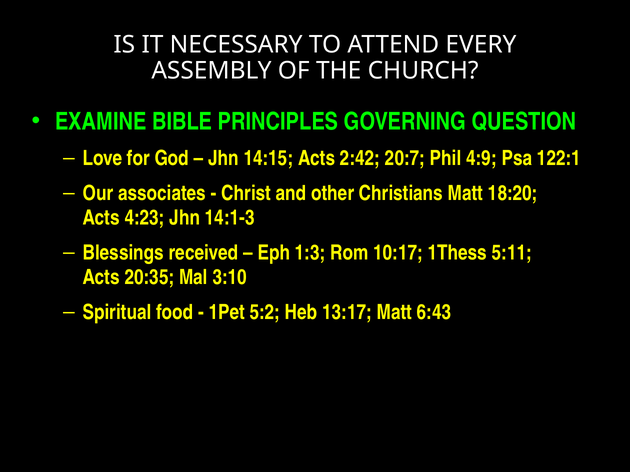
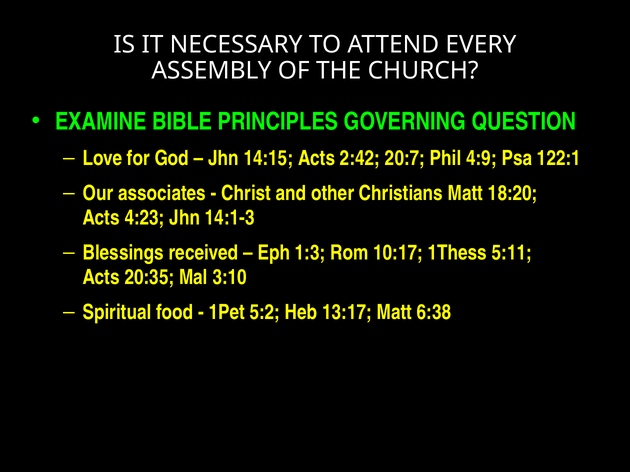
6:43: 6:43 -> 6:38
